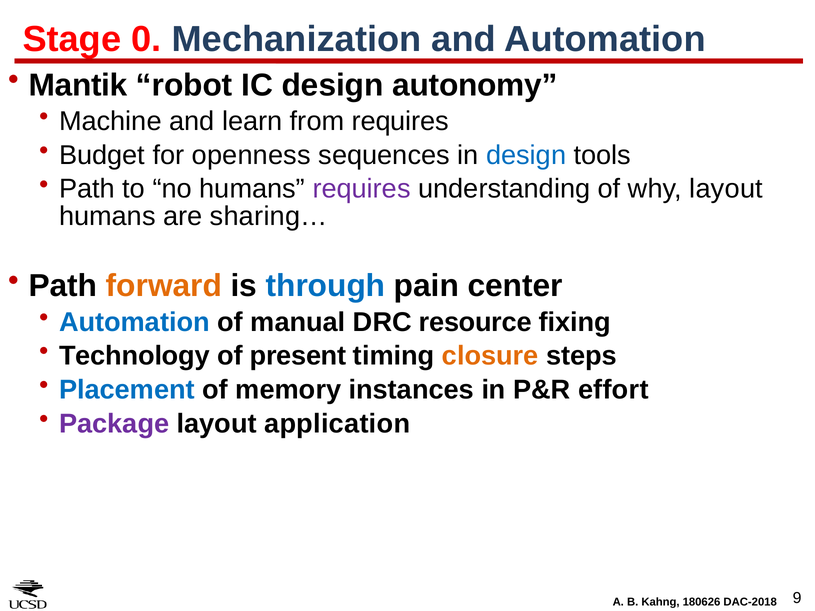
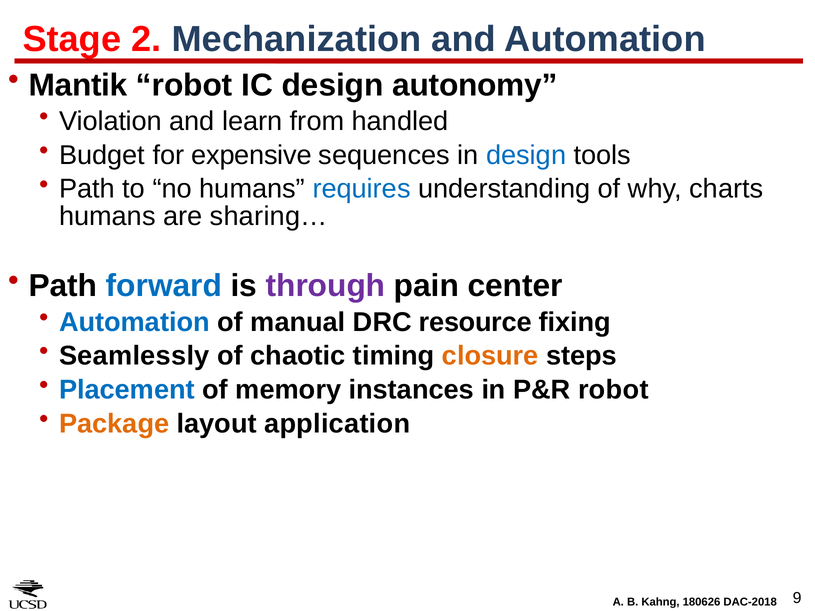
0: 0 -> 2
Machine: Machine -> Violation
from requires: requires -> handled
openness: openness -> expensive
requires at (362, 189) colour: purple -> blue
why layout: layout -> charts
forward colour: orange -> blue
through colour: blue -> purple
Technology: Technology -> Seamlessly
present: present -> chaotic
P&R effort: effort -> robot
Package colour: purple -> orange
